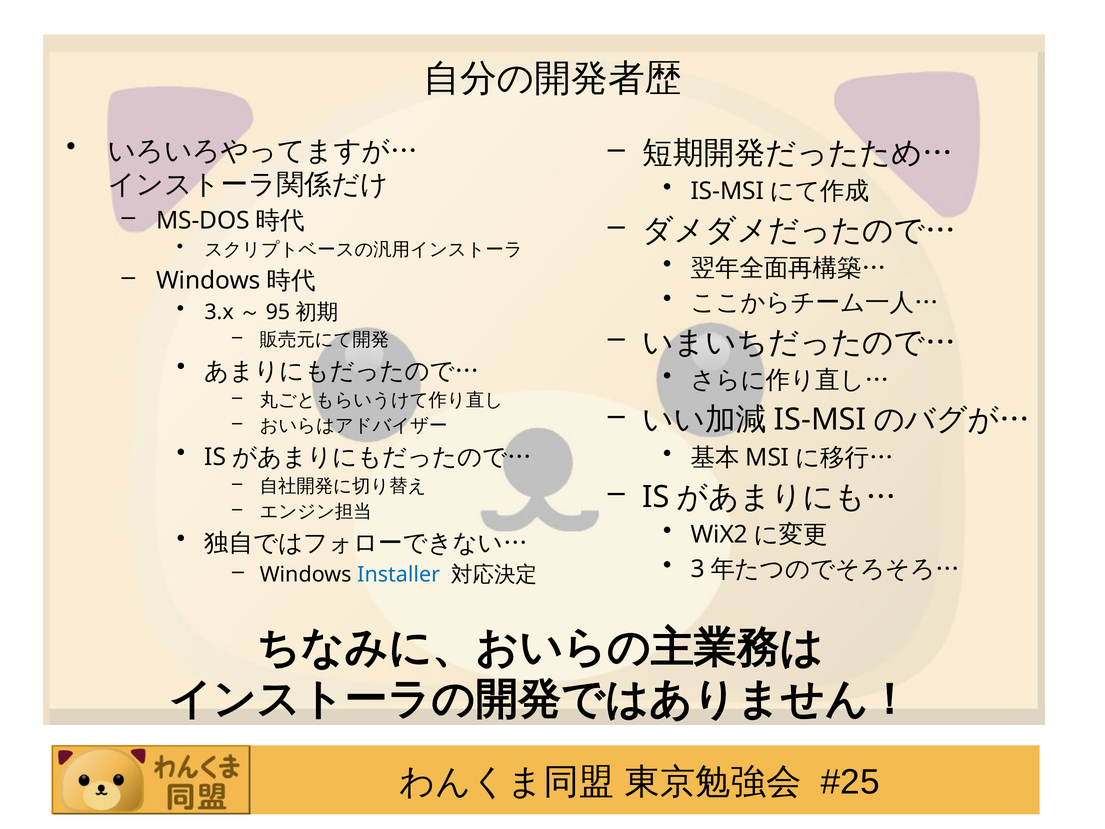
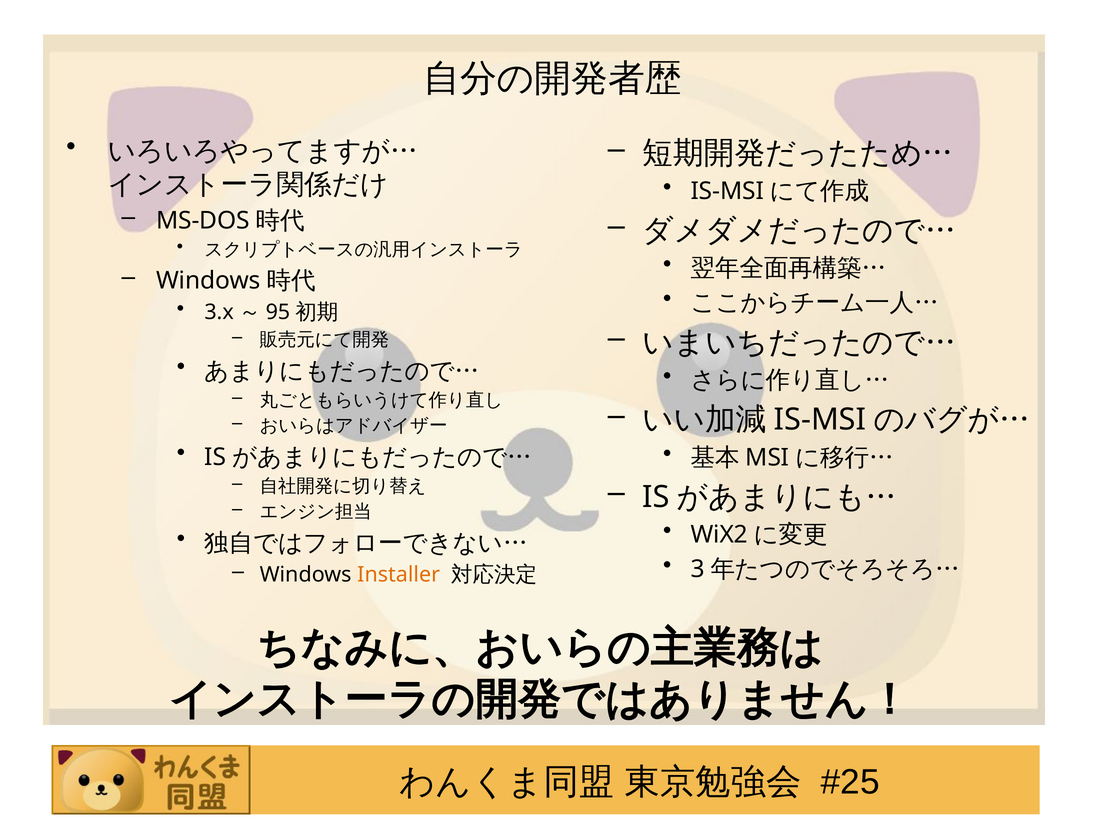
Installer colour: blue -> orange
